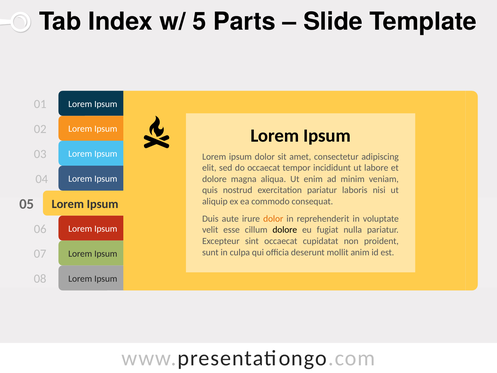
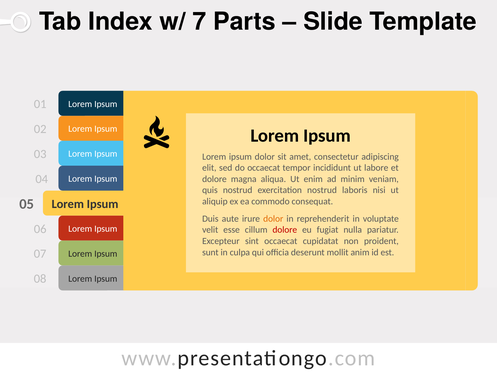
5: 5 -> 7
exercitation pariatur: pariatur -> nostrud
dolore at (285, 230) colour: black -> red
